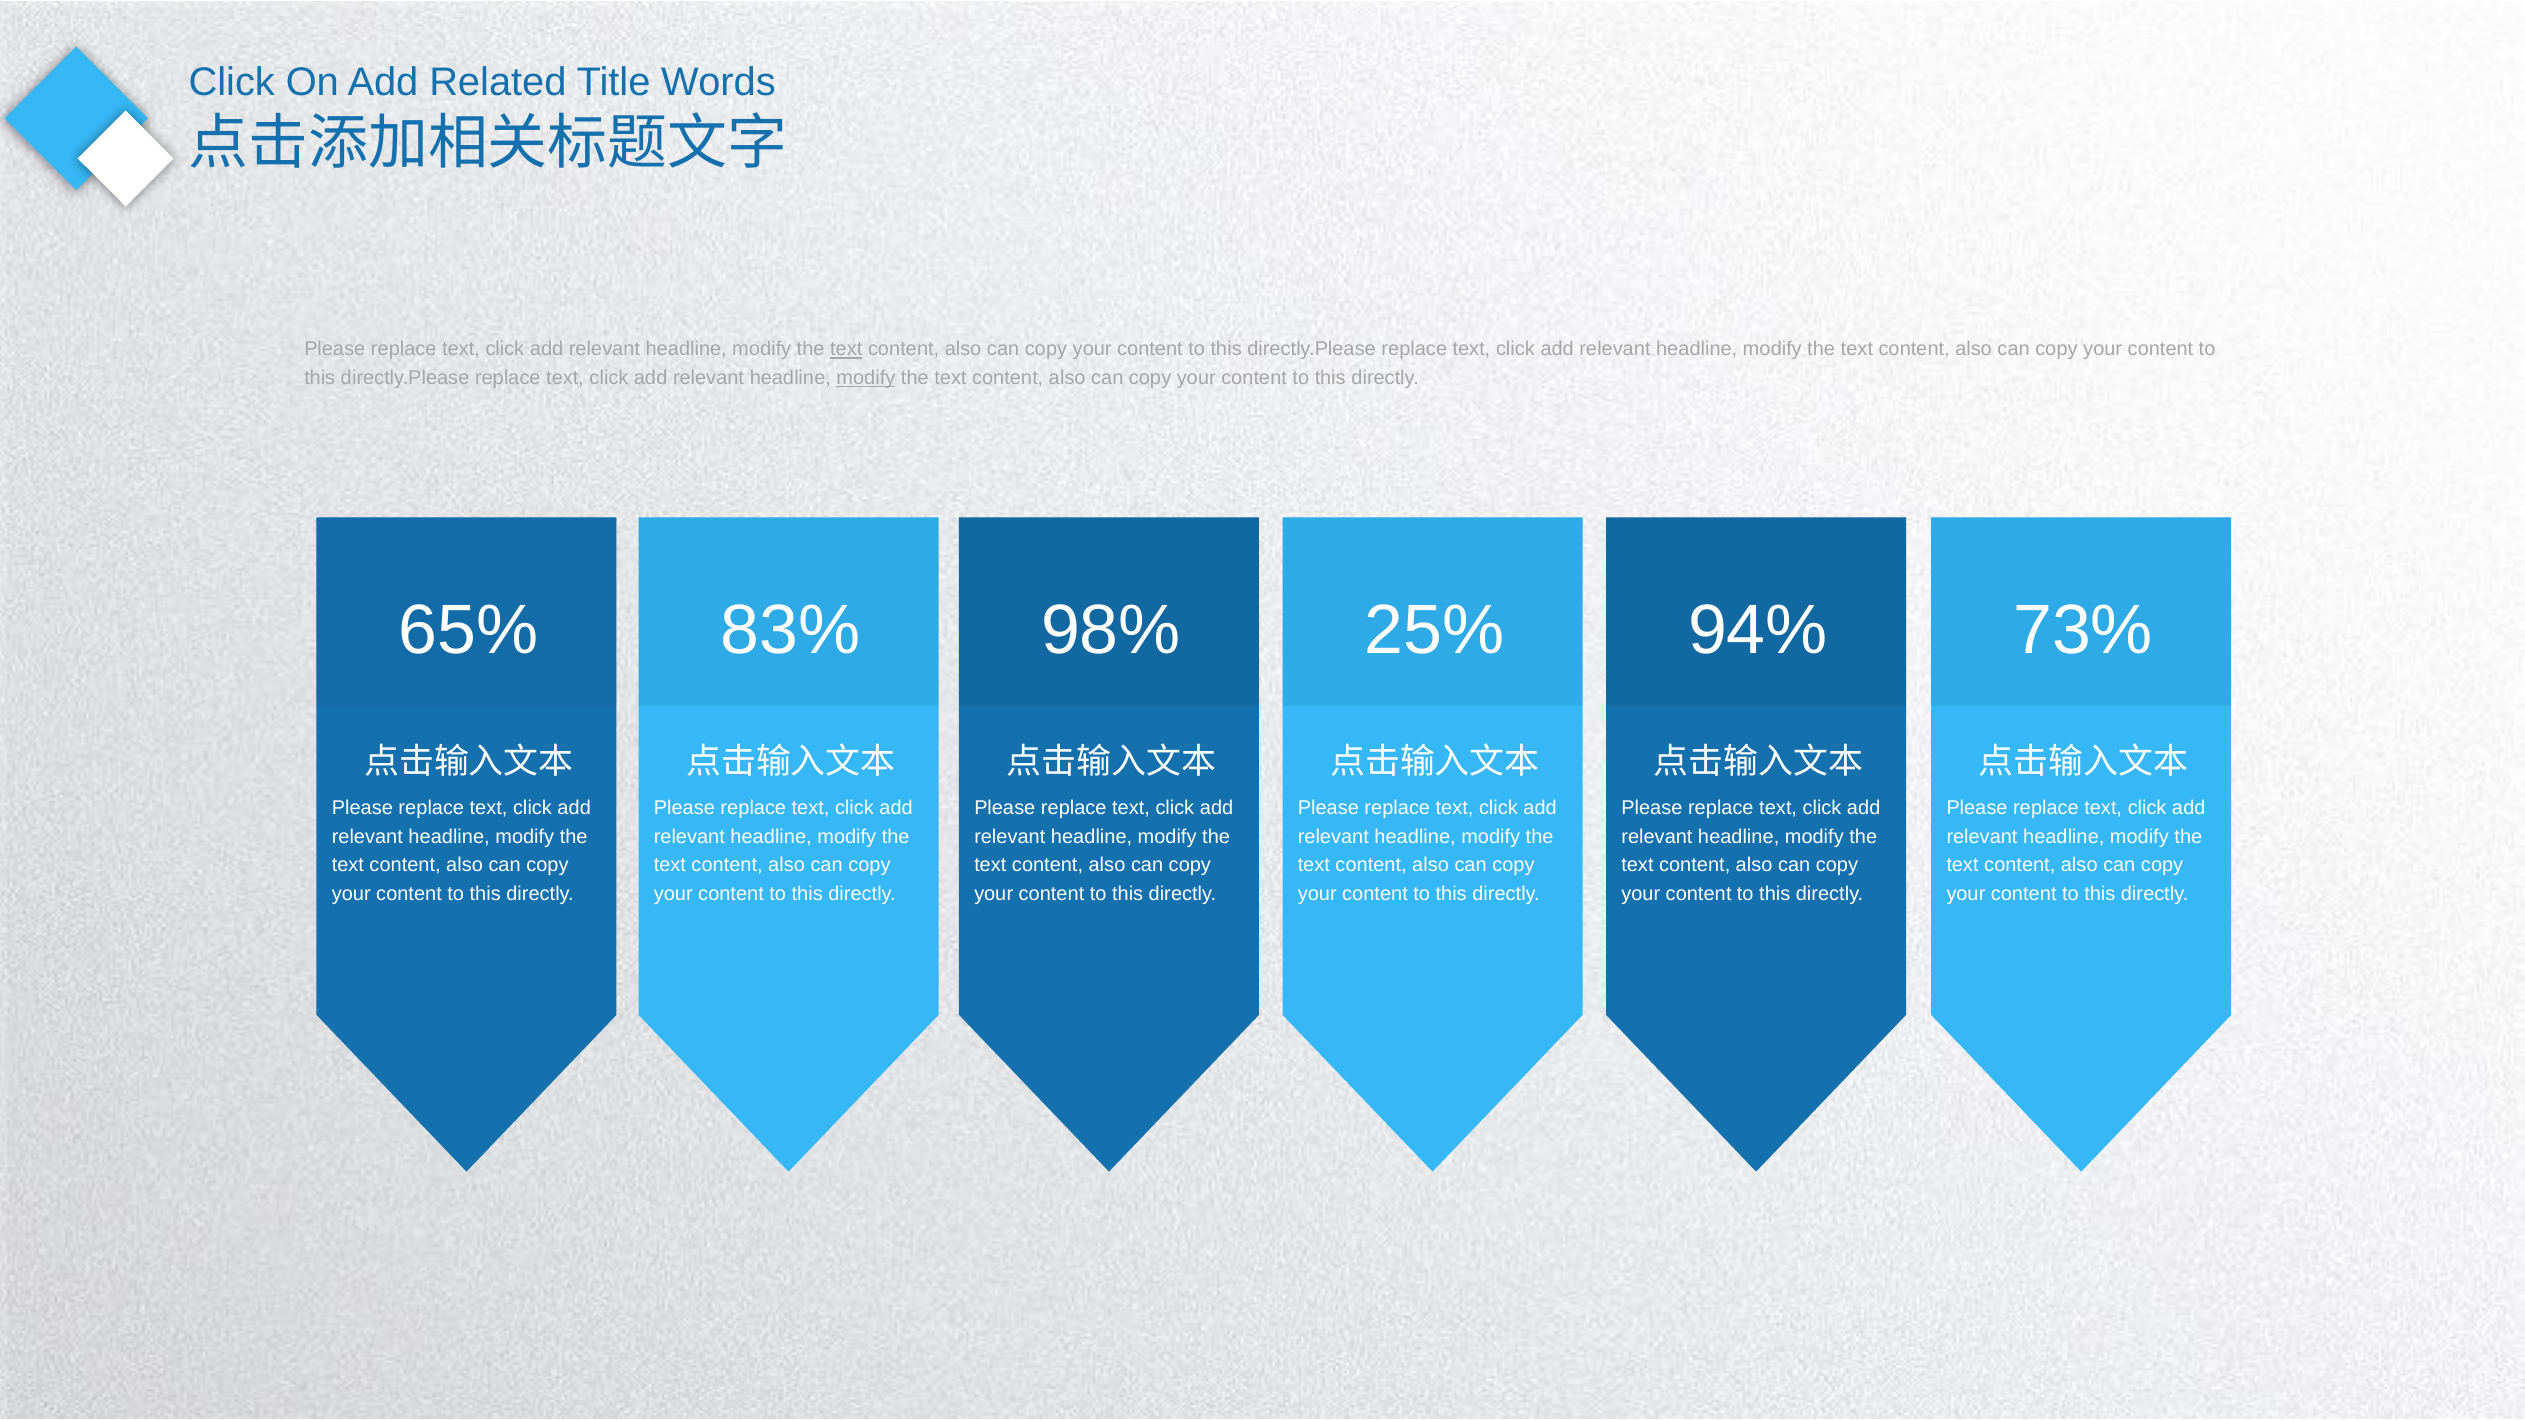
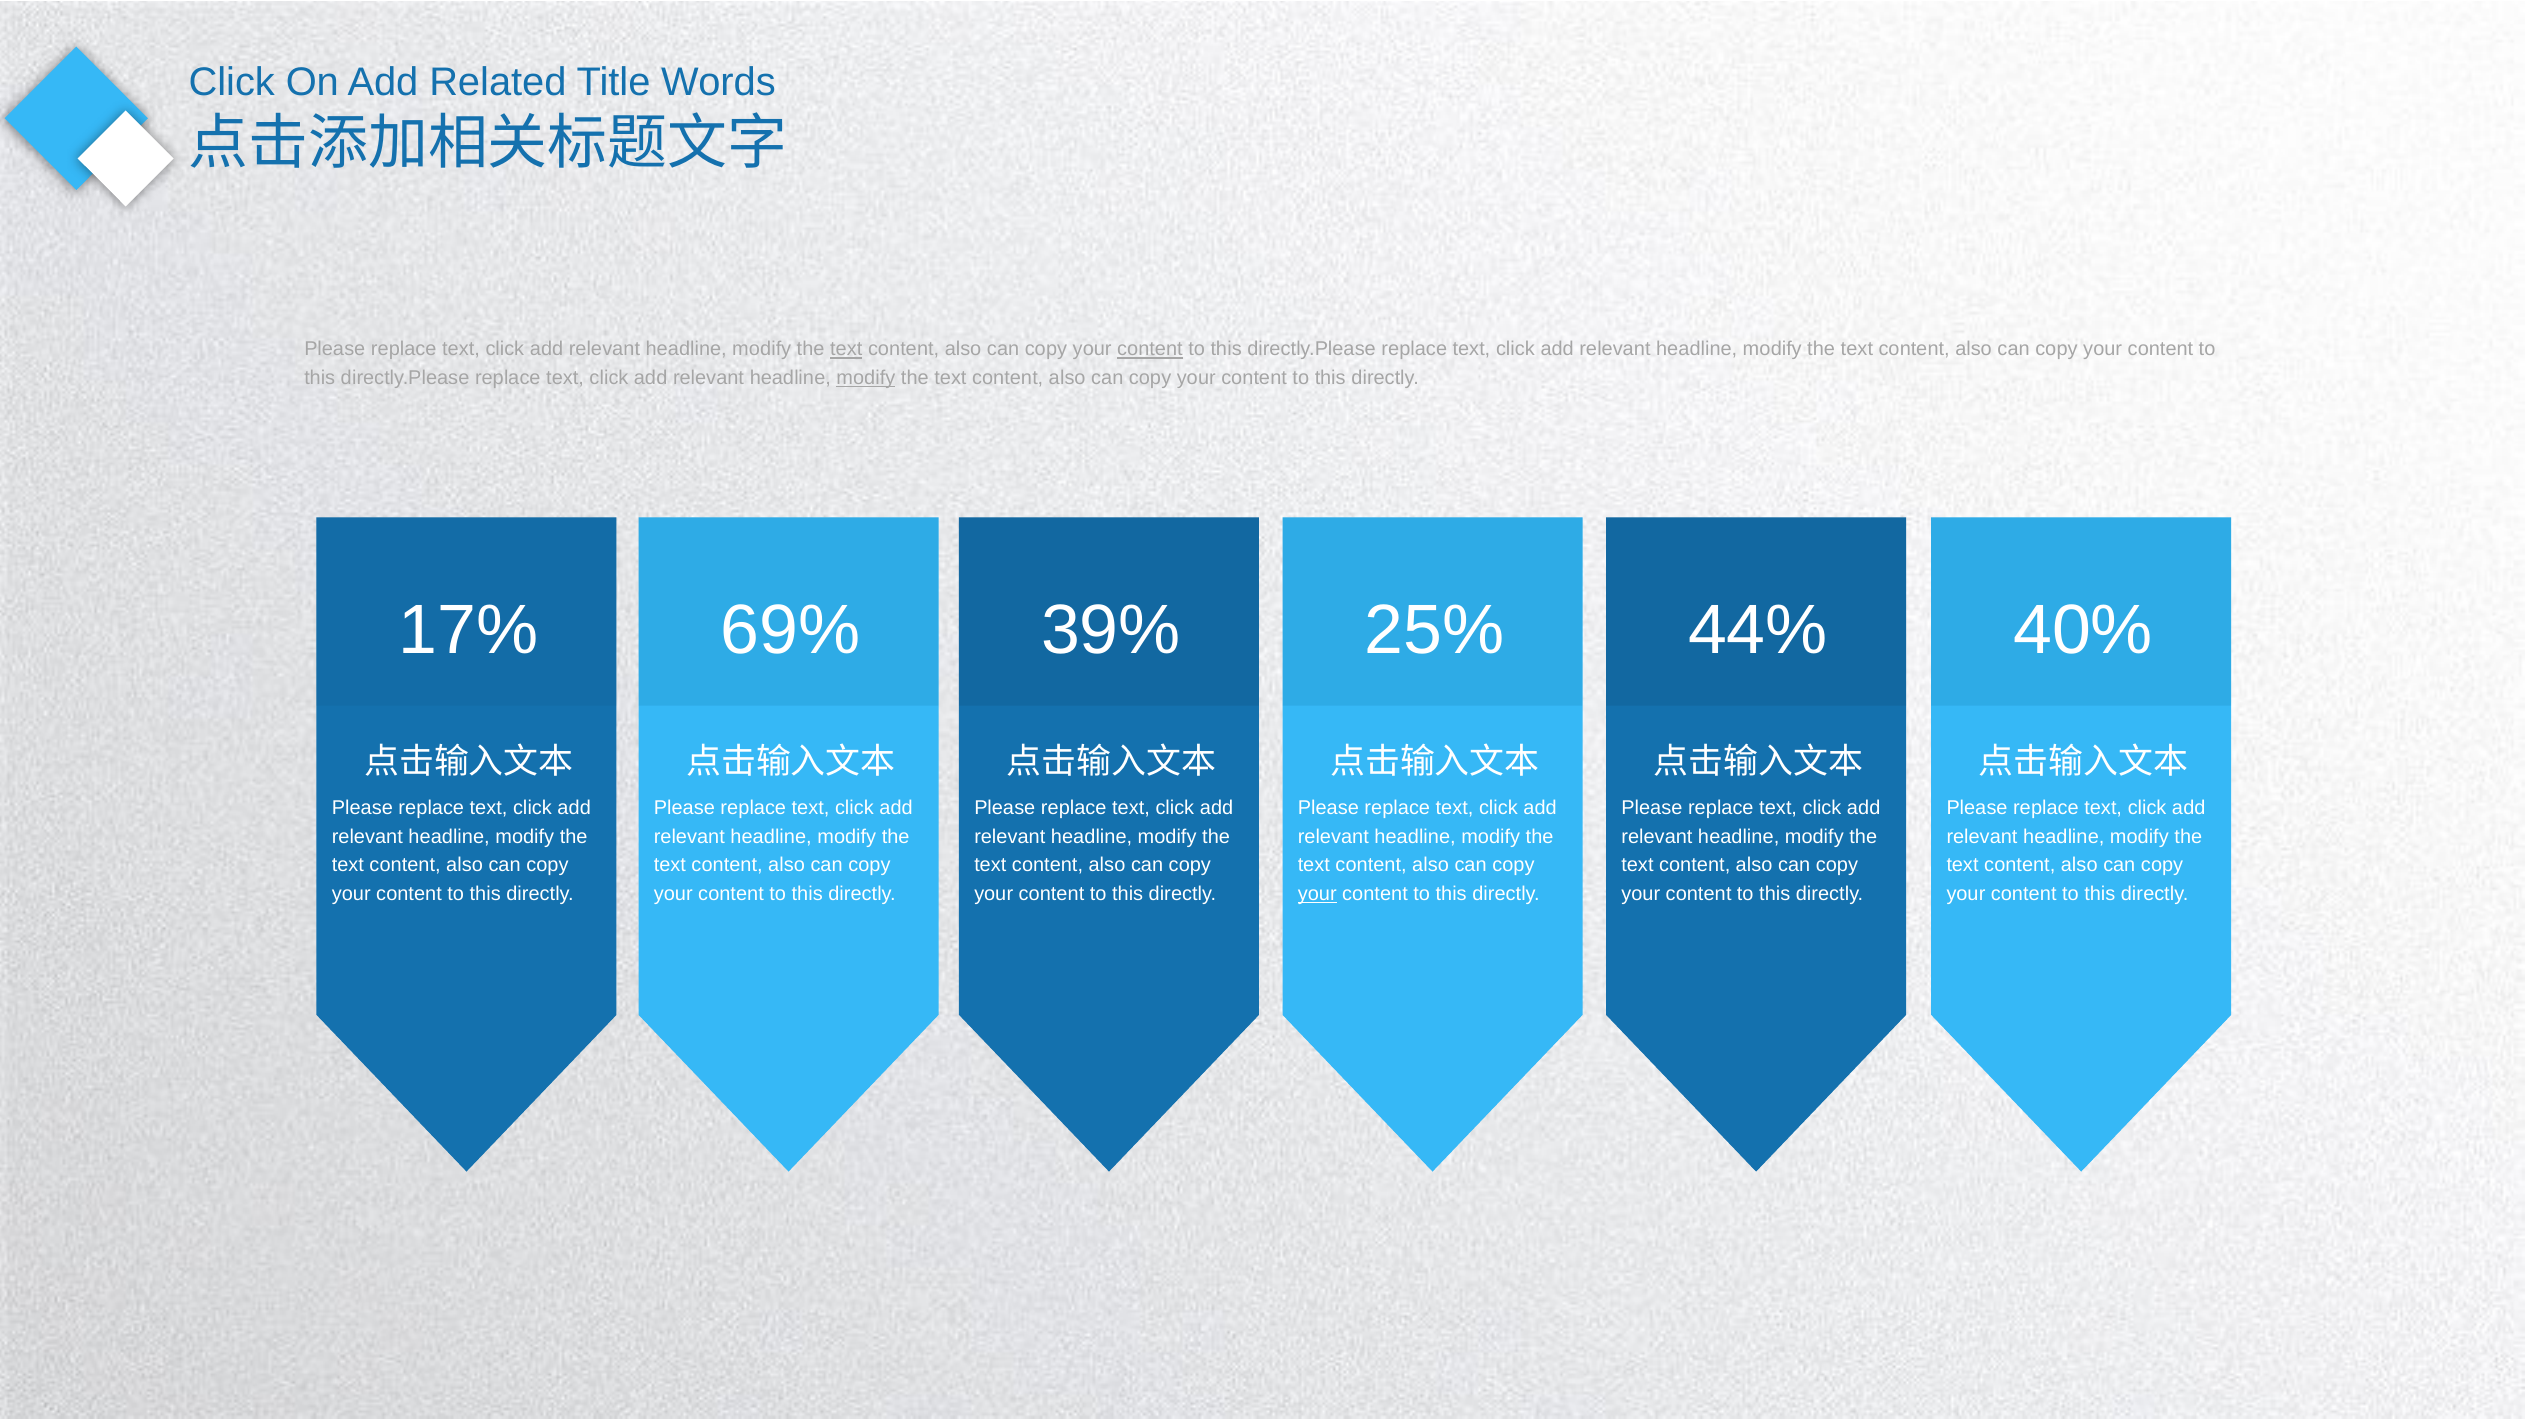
content at (1150, 349) underline: none -> present
65%: 65% -> 17%
83%: 83% -> 69%
98%: 98% -> 39%
94%: 94% -> 44%
73%: 73% -> 40%
your at (1317, 894) underline: none -> present
